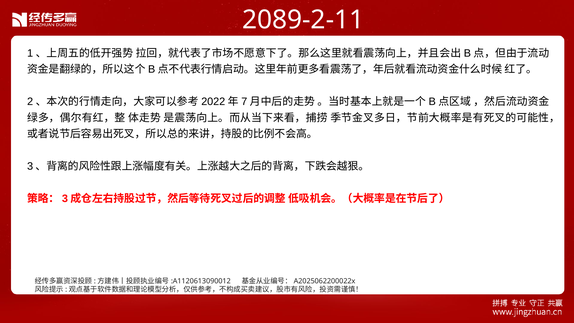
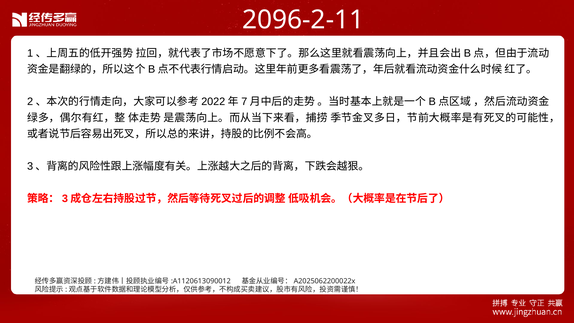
2089-2-11: 2089-2-11 -> 2096-2-11
